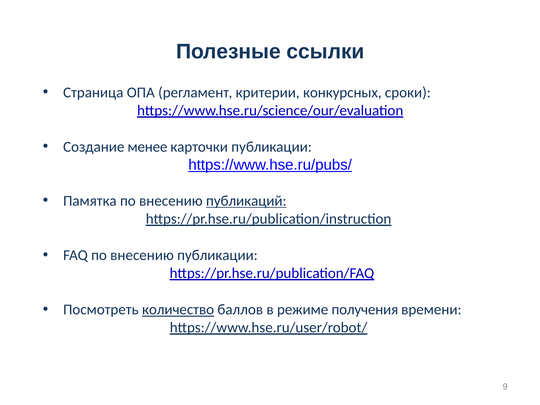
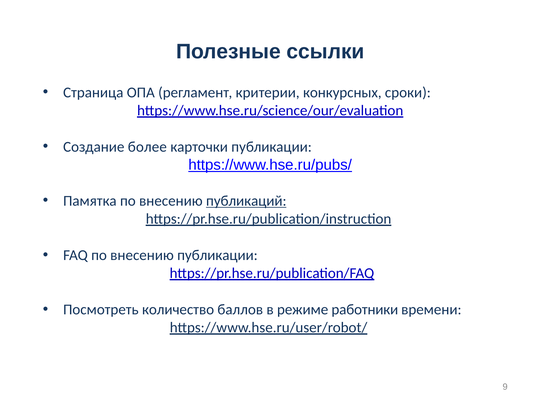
менее: менее -> более
количество underline: present -> none
получения: получения -> работники
